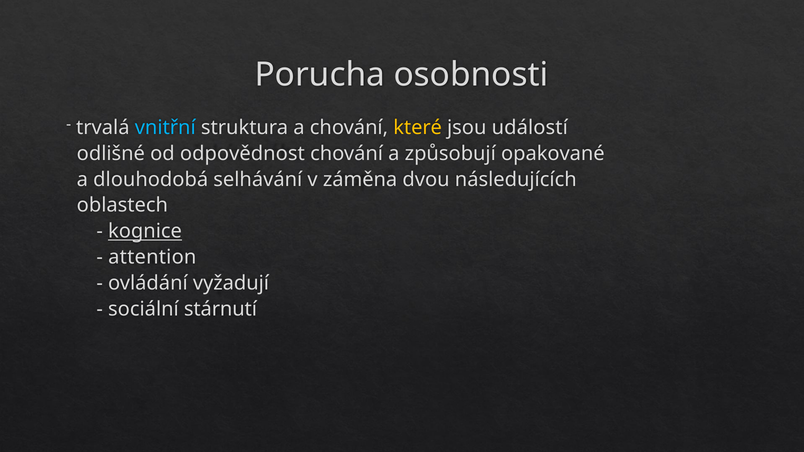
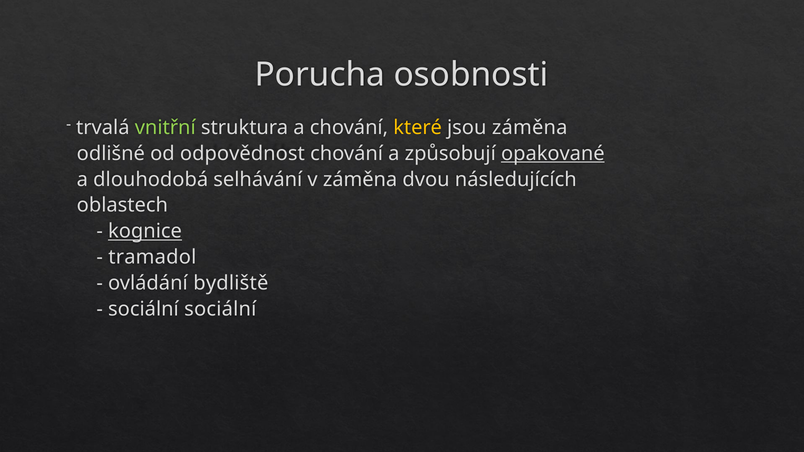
vnitřní colour: light blue -> light green
jsou událostí: událostí -> záměna
opakované underline: none -> present
attention: attention -> tramadol
vyžadují: vyžadují -> bydliště
sociální stárnutí: stárnutí -> sociální
